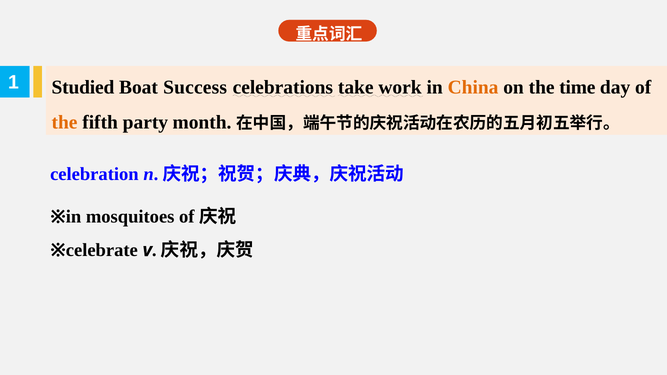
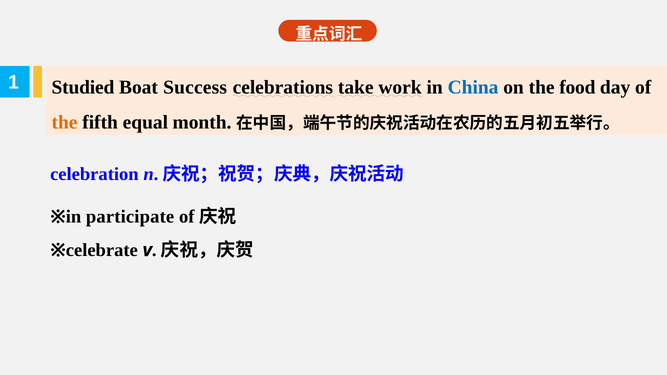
China colour: orange -> blue
time: time -> food
party: party -> equal
mosquitoes: mosquitoes -> participate
